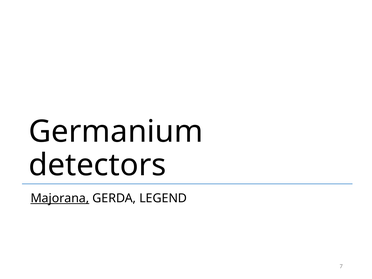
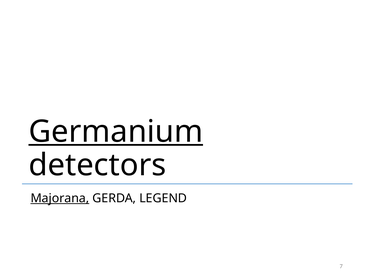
Germanium underline: none -> present
